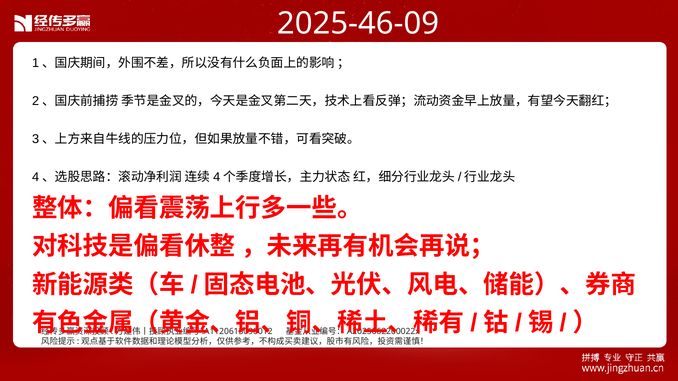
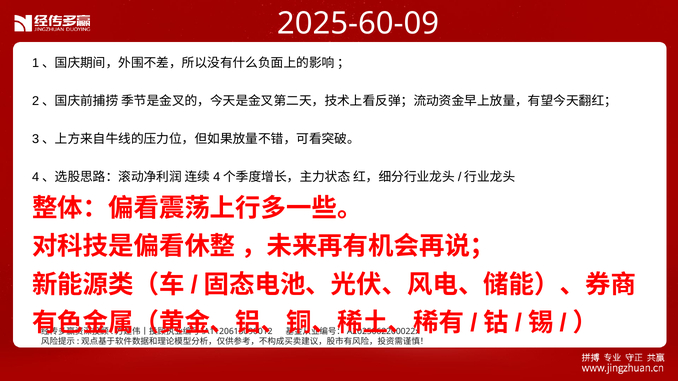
2025-46-09: 2025-46-09 -> 2025-60-09
